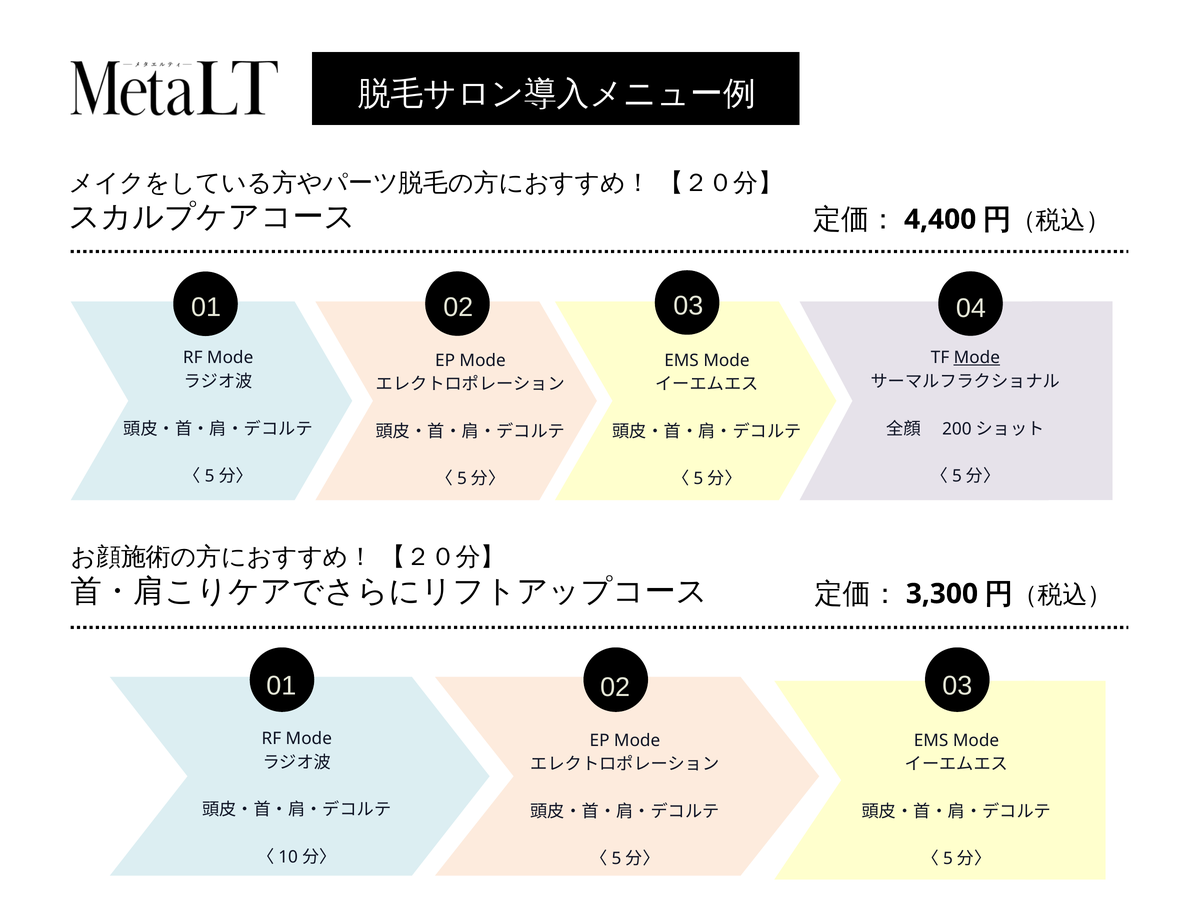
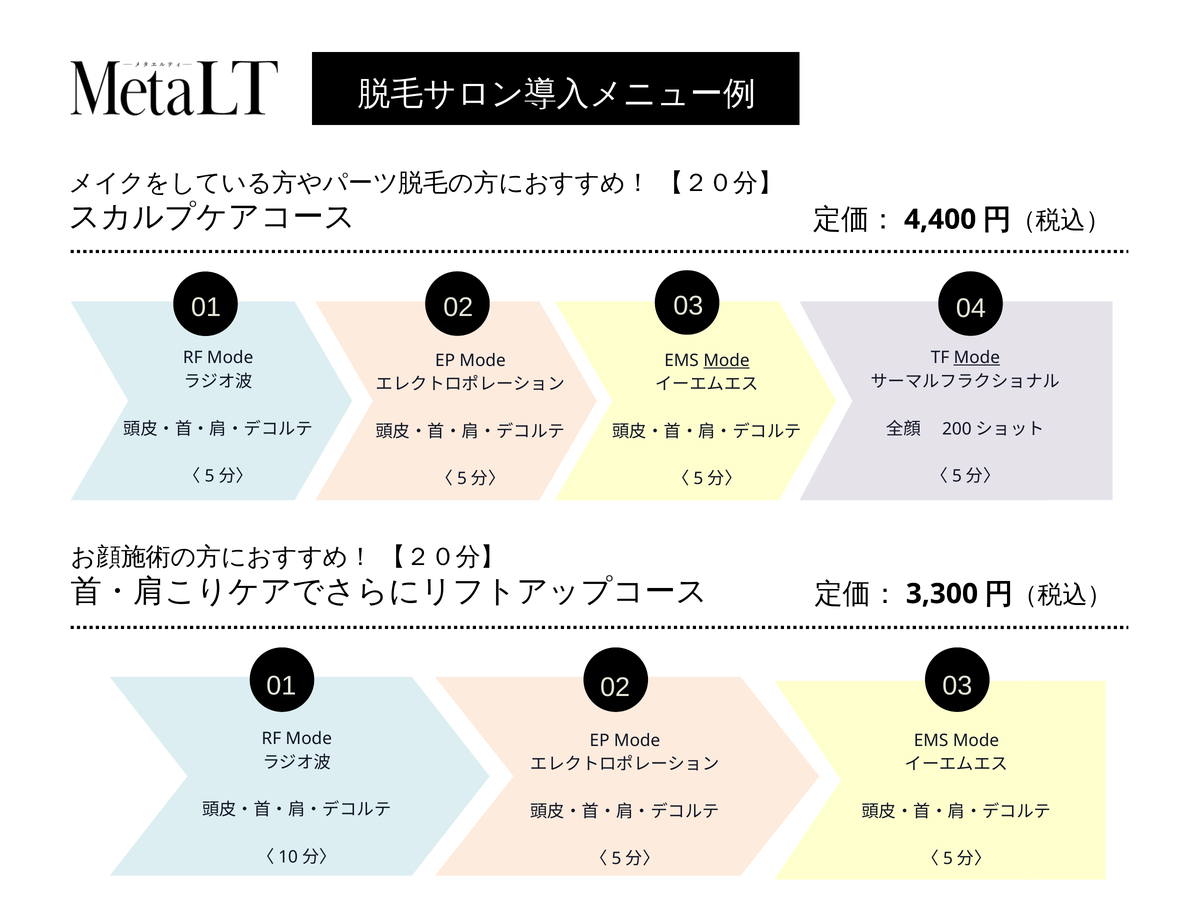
Mode at (726, 361) underline: none -> present
